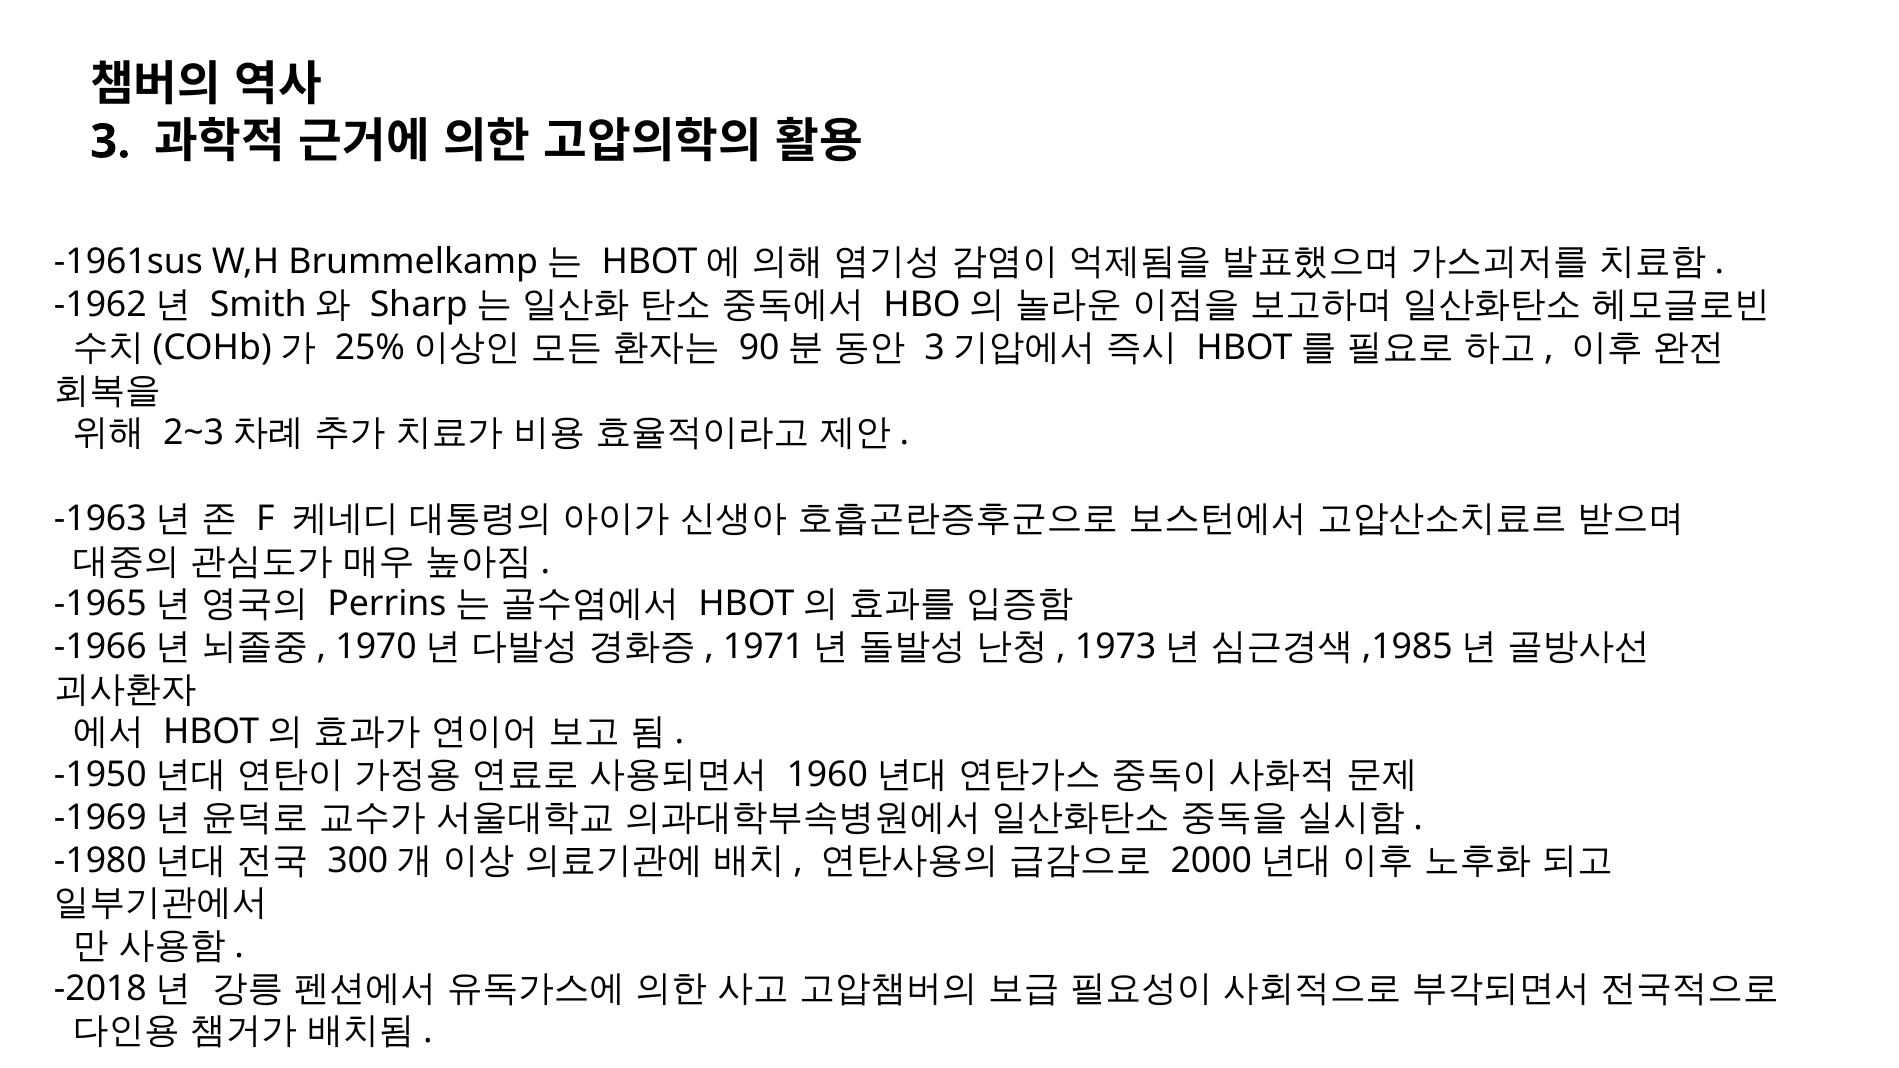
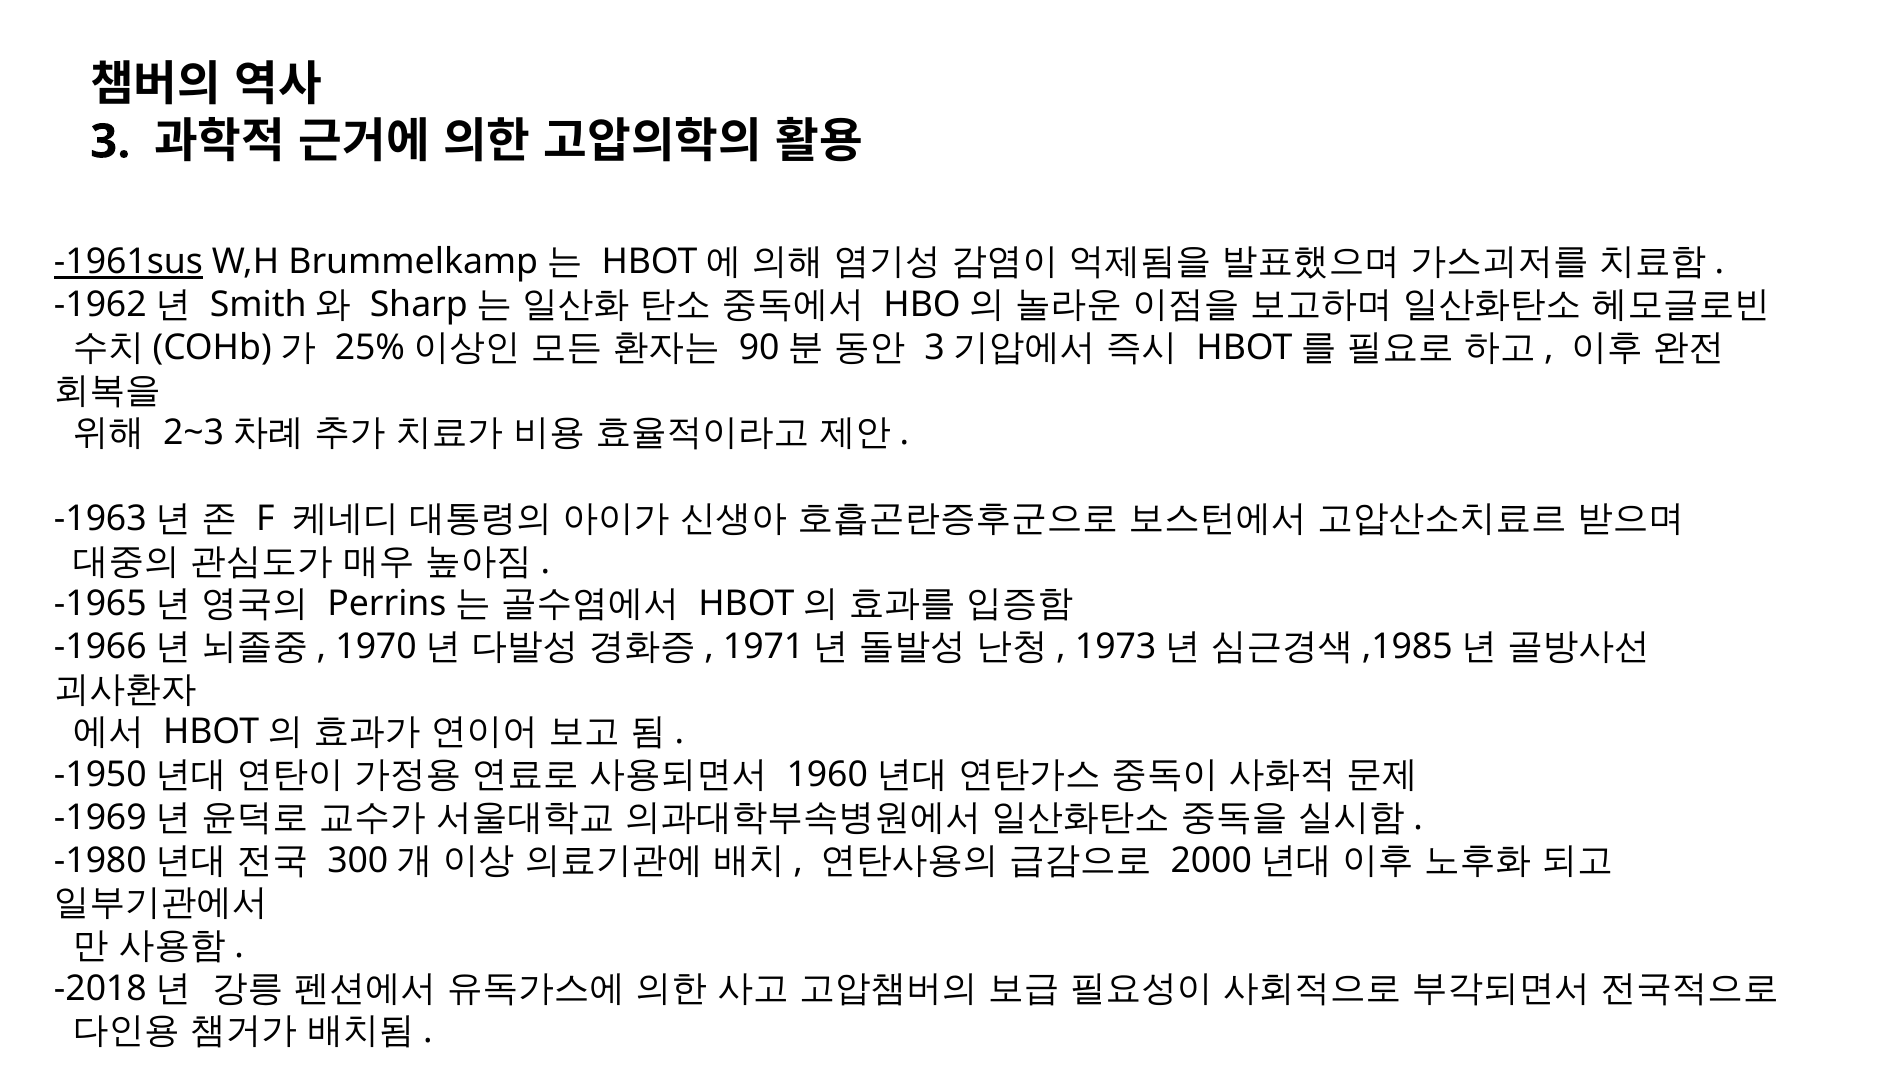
-1961sus underline: none -> present
